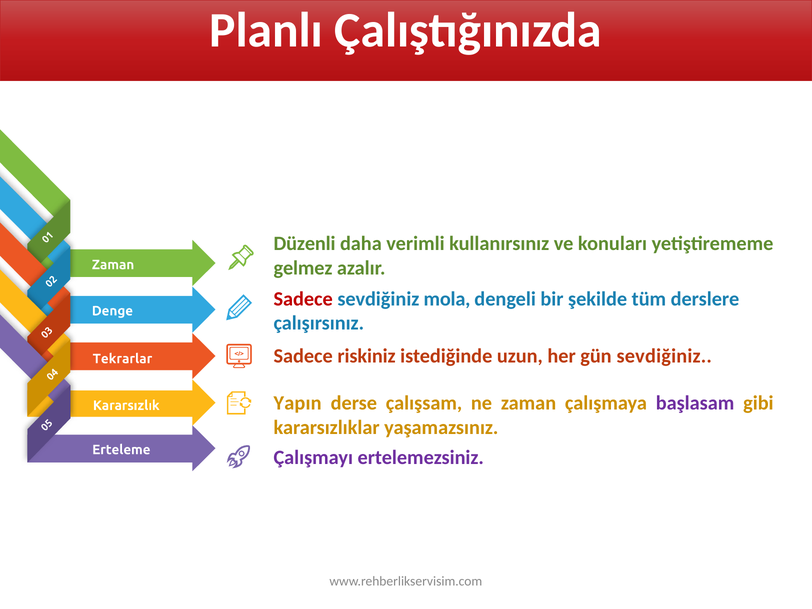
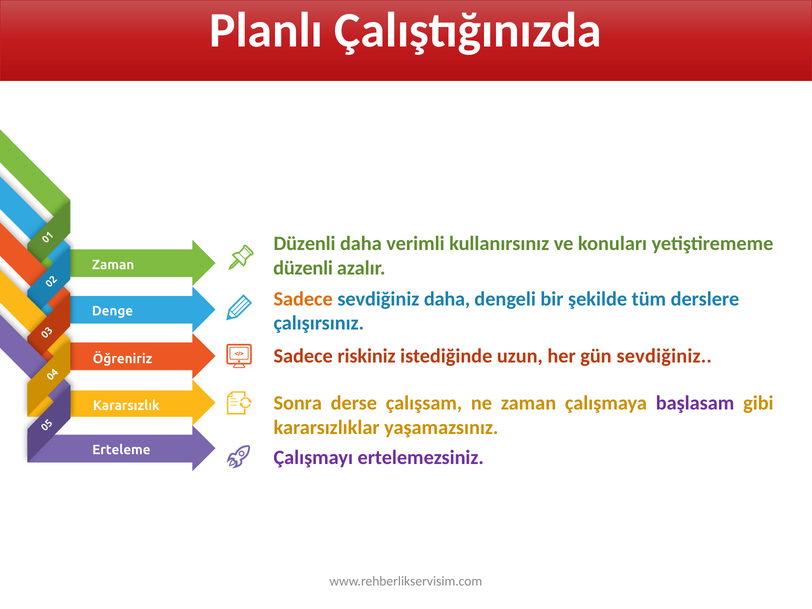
gelmez at (303, 268): gelmez -> düzenli
Sadece at (303, 299) colour: red -> orange
sevdiğiniz mola: mola -> daha
Tekrarlar: Tekrarlar -> Öğreniriz
Yapın: Yapın -> Sonra
